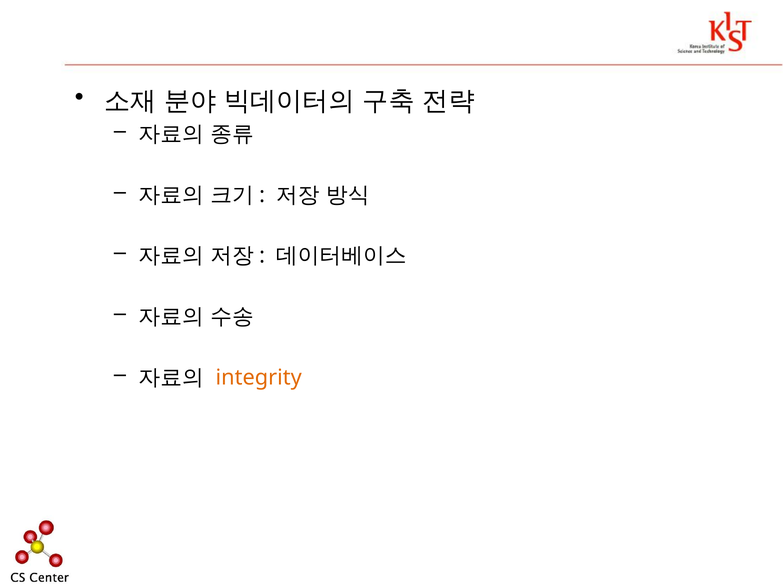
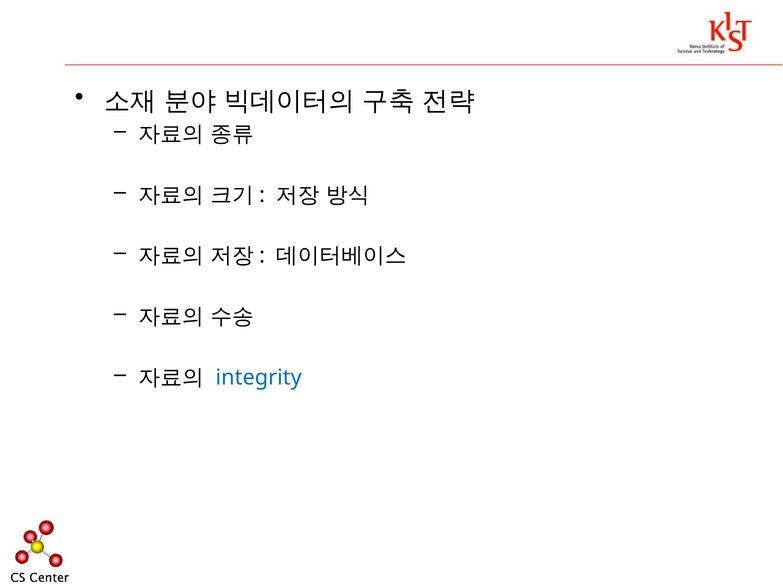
integrity colour: orange -> blue
